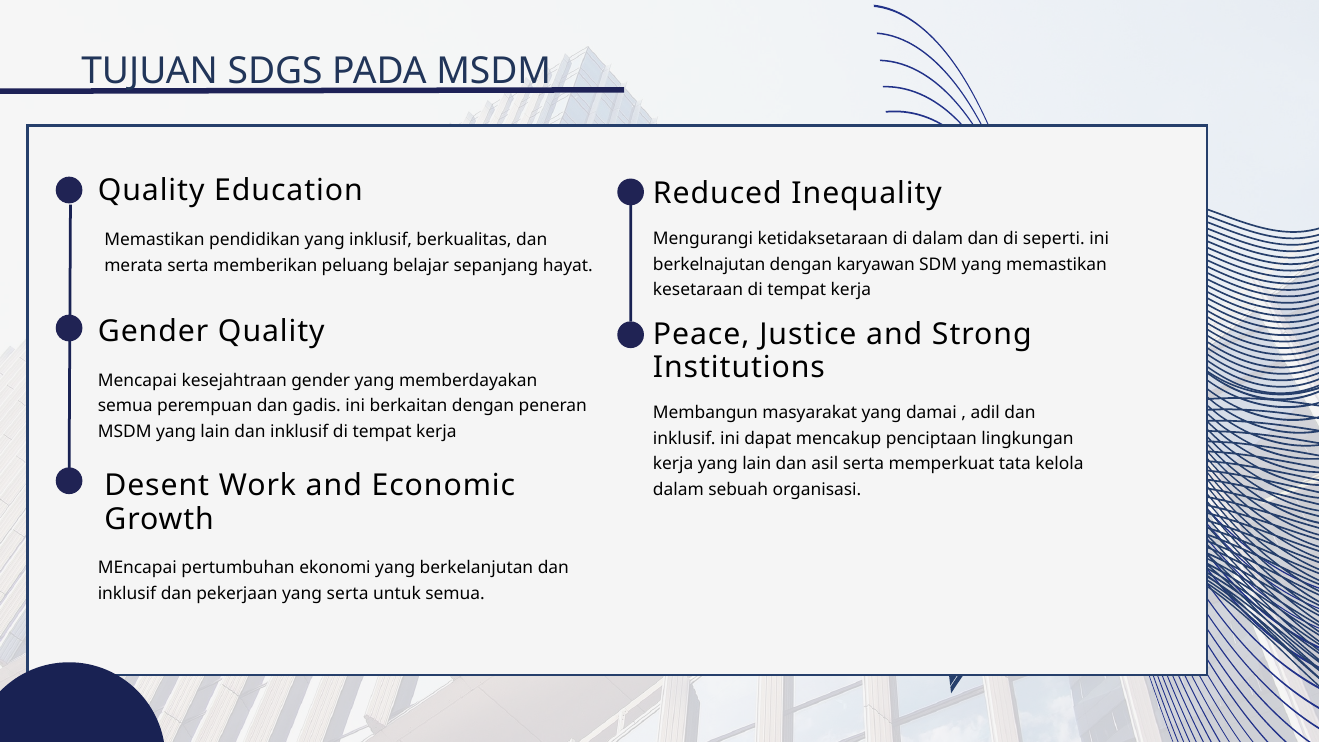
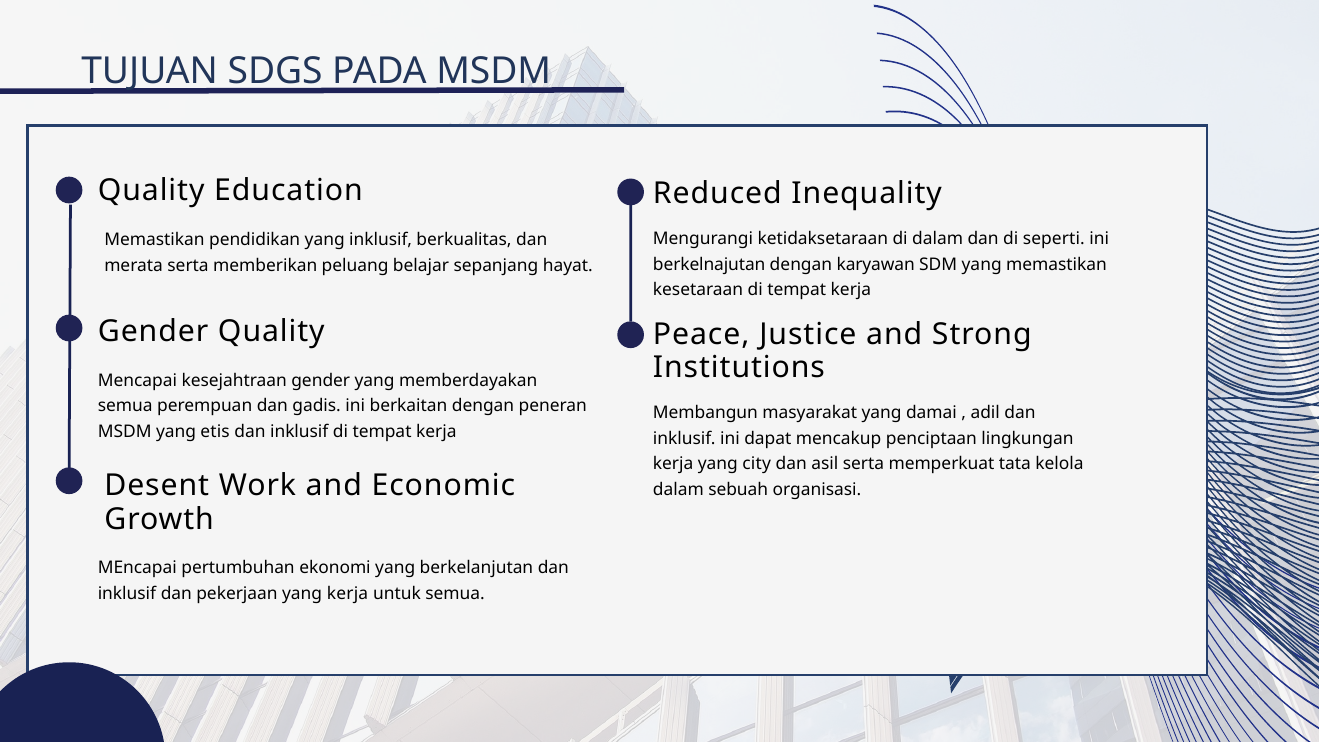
MSDM yang lain: lain -> etis
kerja yang lain: lain -> city
yang serta: serta -> kerja
